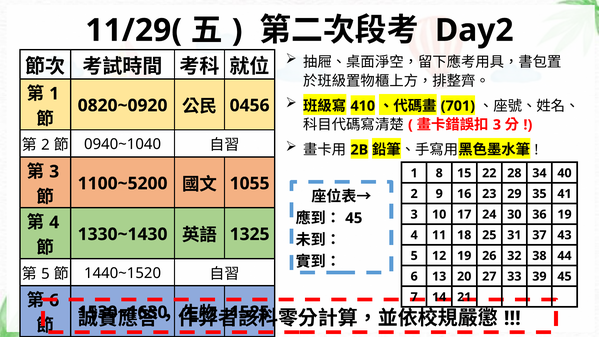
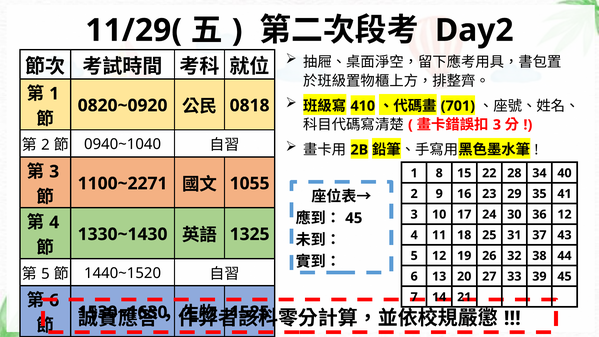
0456: 0456 -> 0818
1100~5200: 1100~5200 -> 1100~2271
36 19: 19 -> 12
